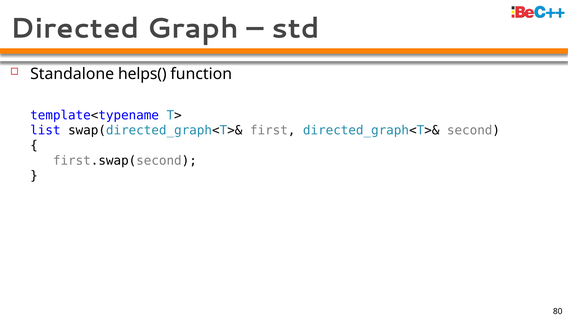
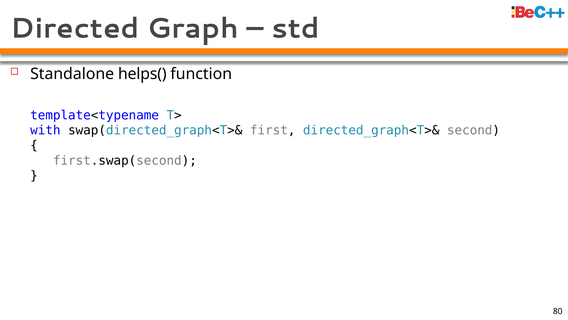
list: list -> with
